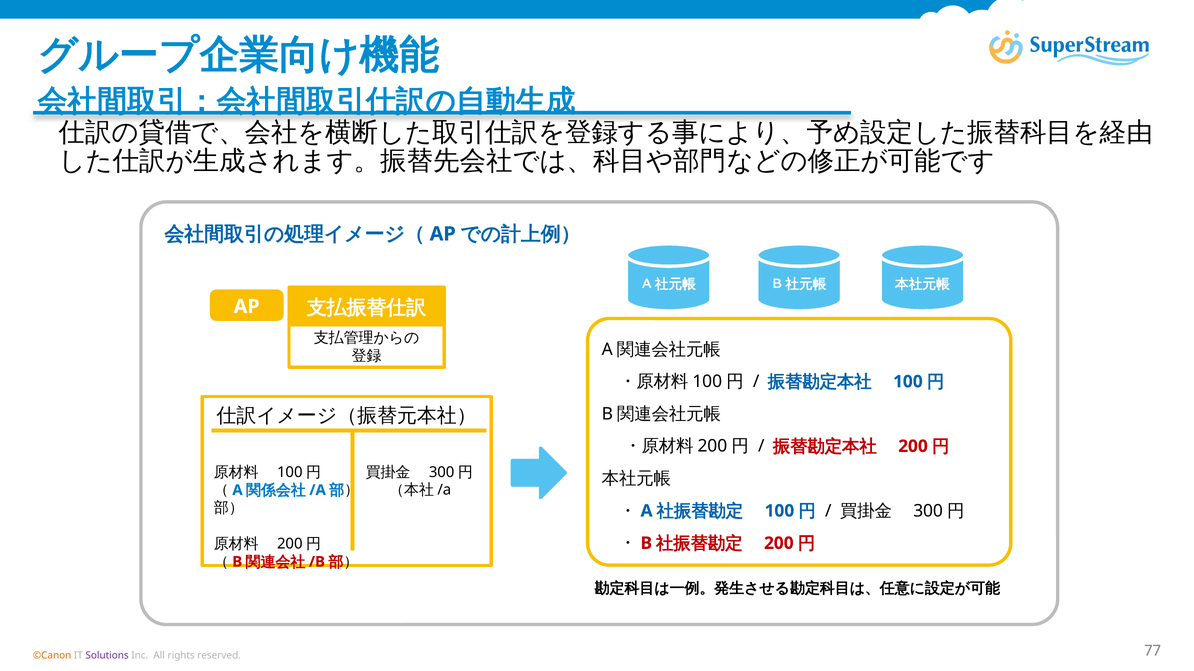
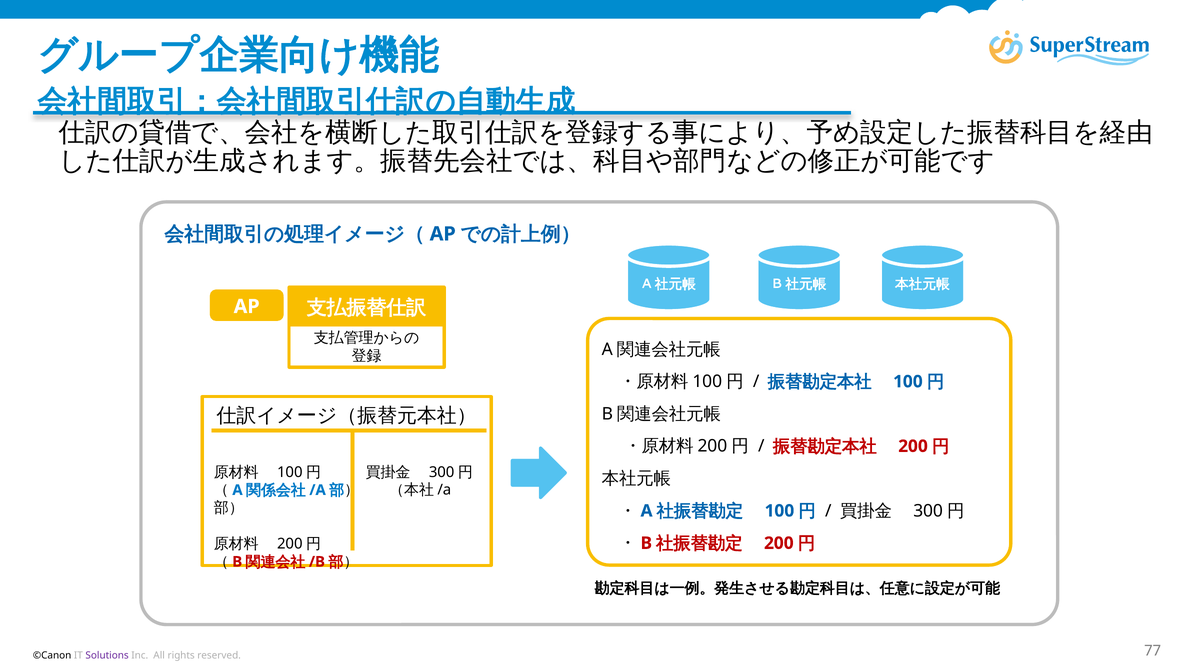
©Canon colour: orange -> black
